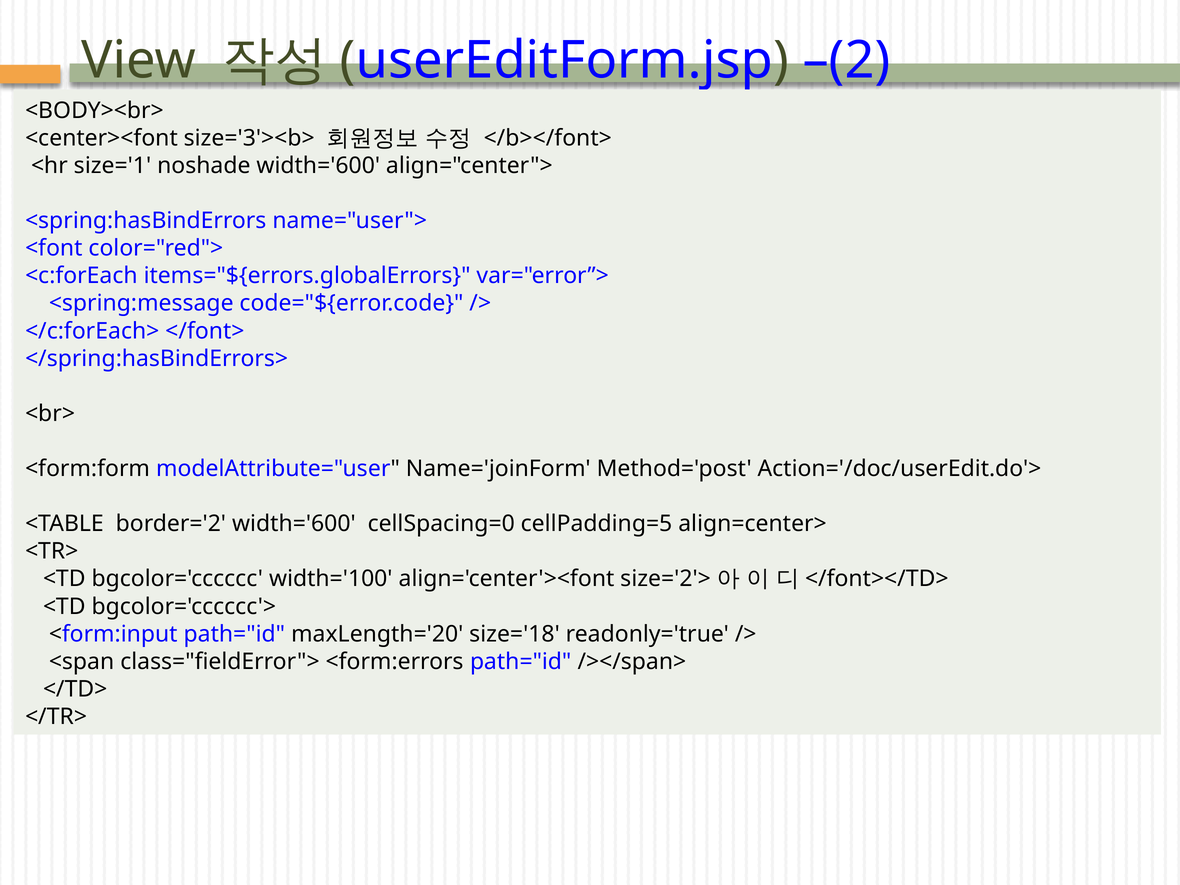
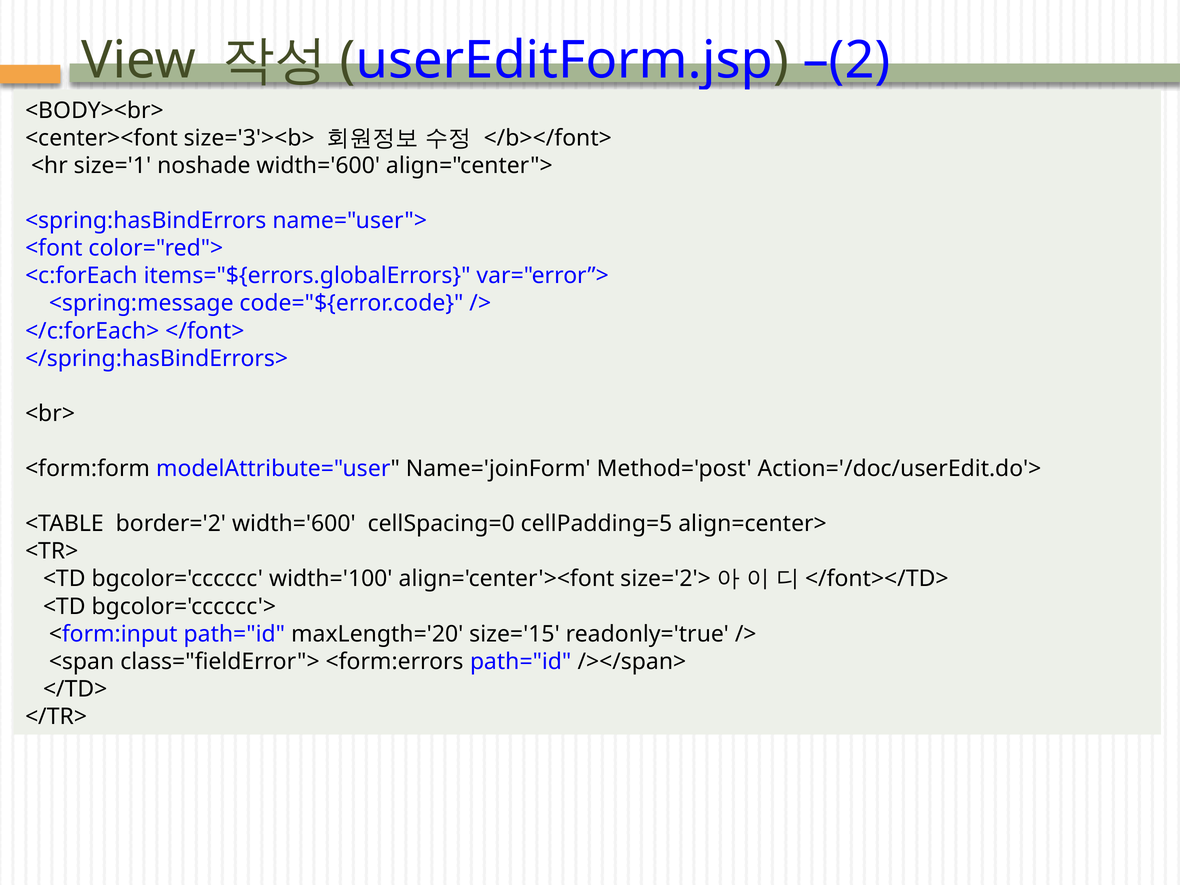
size='18: size='18 -> size='15
